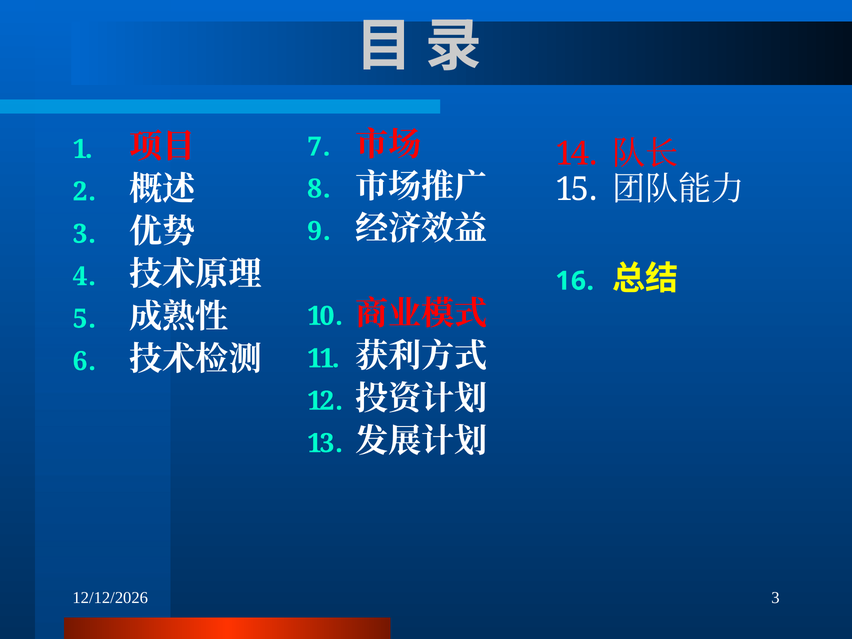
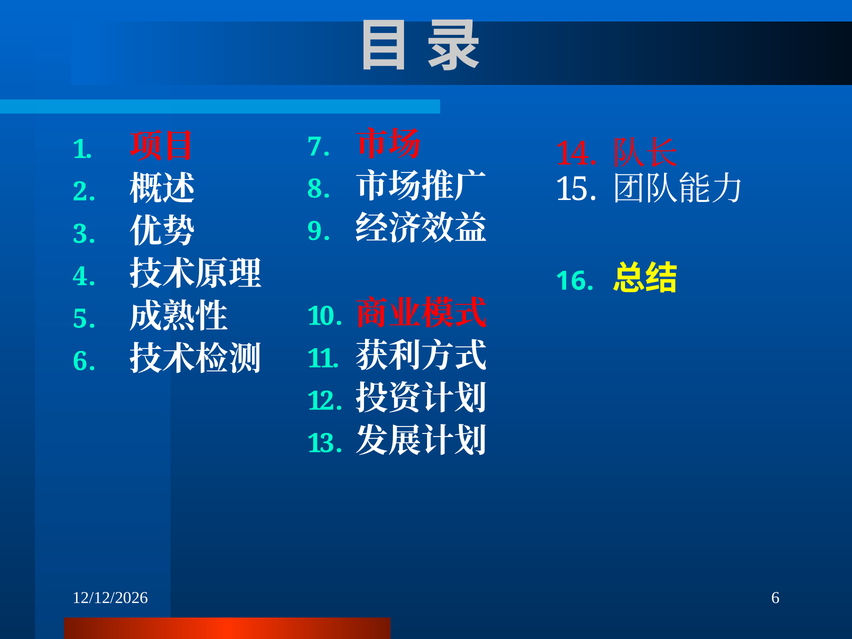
3 at (775, 598): 3 -> 6
